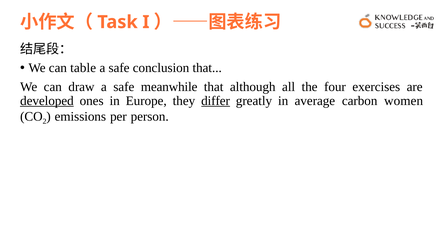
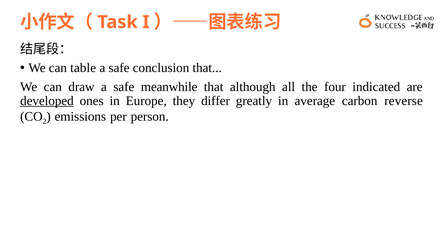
exercises: exercises -> indicated
differ underline: present -> none
women: women -> reverse
